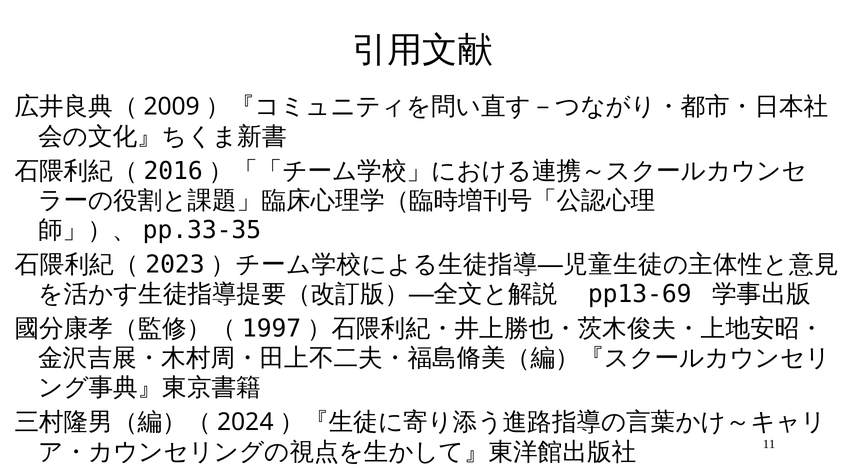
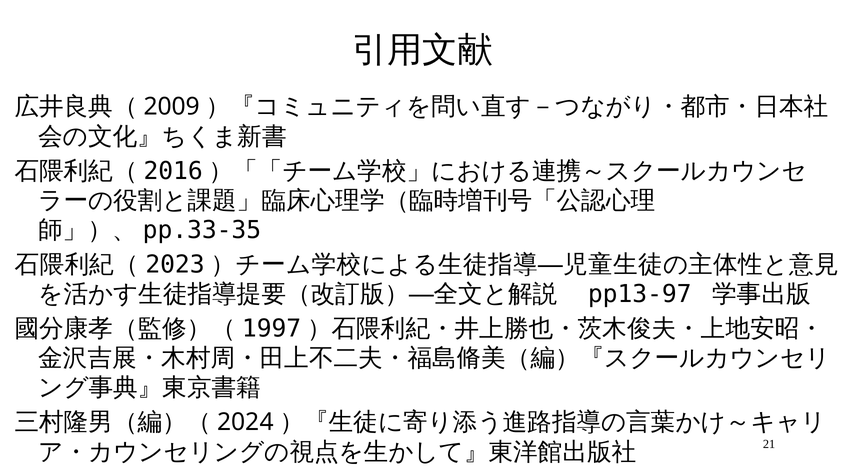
pp13-69: pp13-69 -> pp13-97
11: 11 -> 21
